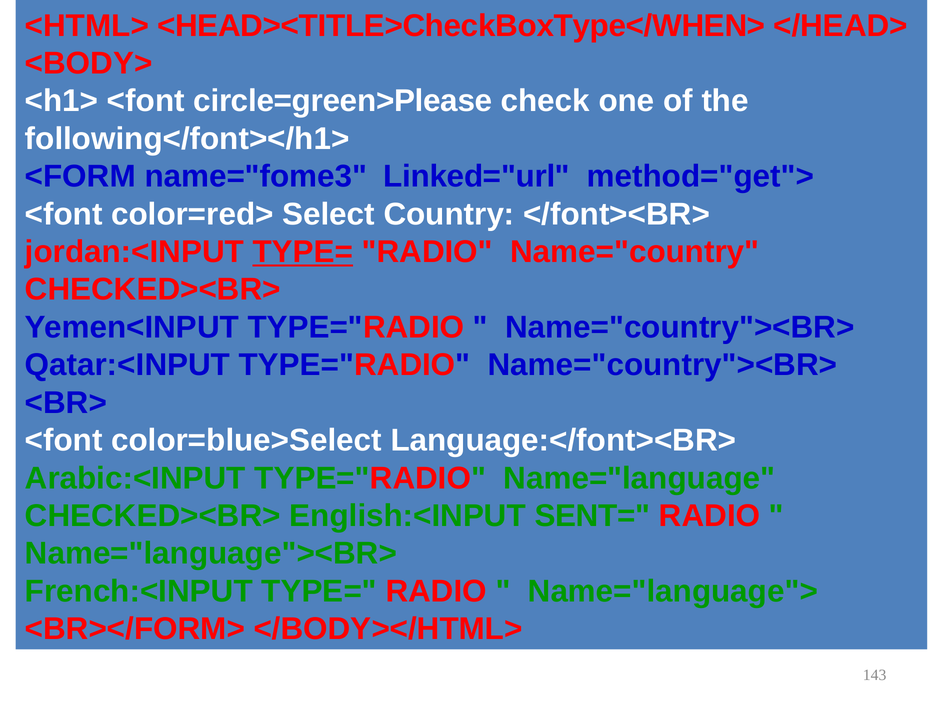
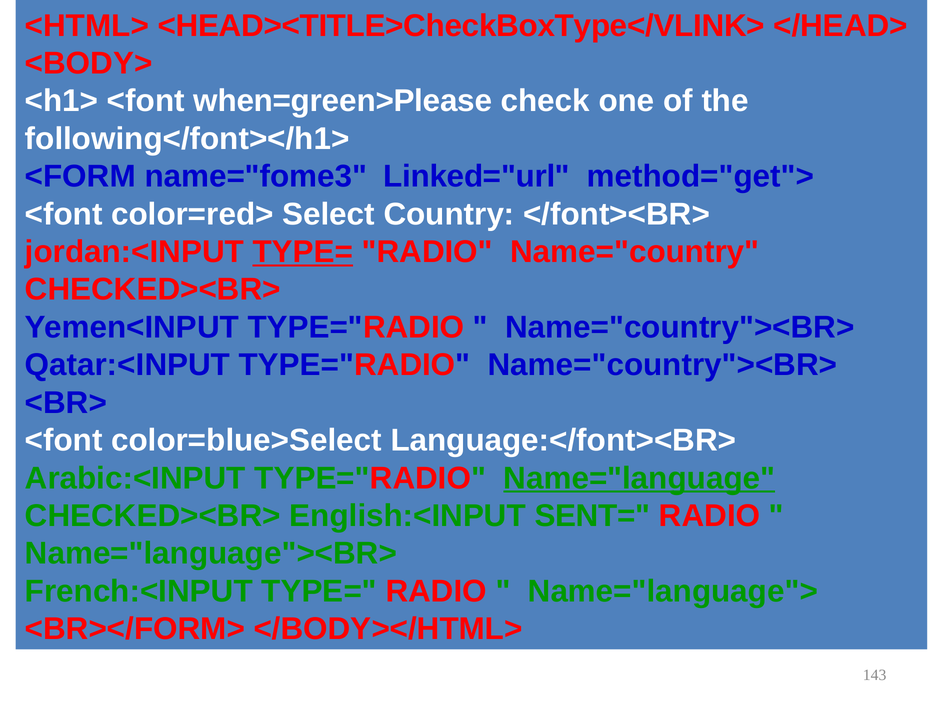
<HEAD><TITLE>CheckBoxType</WHEN>: <HEAD><TITLE>CheckBoxType</WHEN> -> <HEAD><TITLE>CheckBoxType</VLINK>
circle=green>Please: circle=green>Please -> when=green>Please
Name="language underline: none -> present
